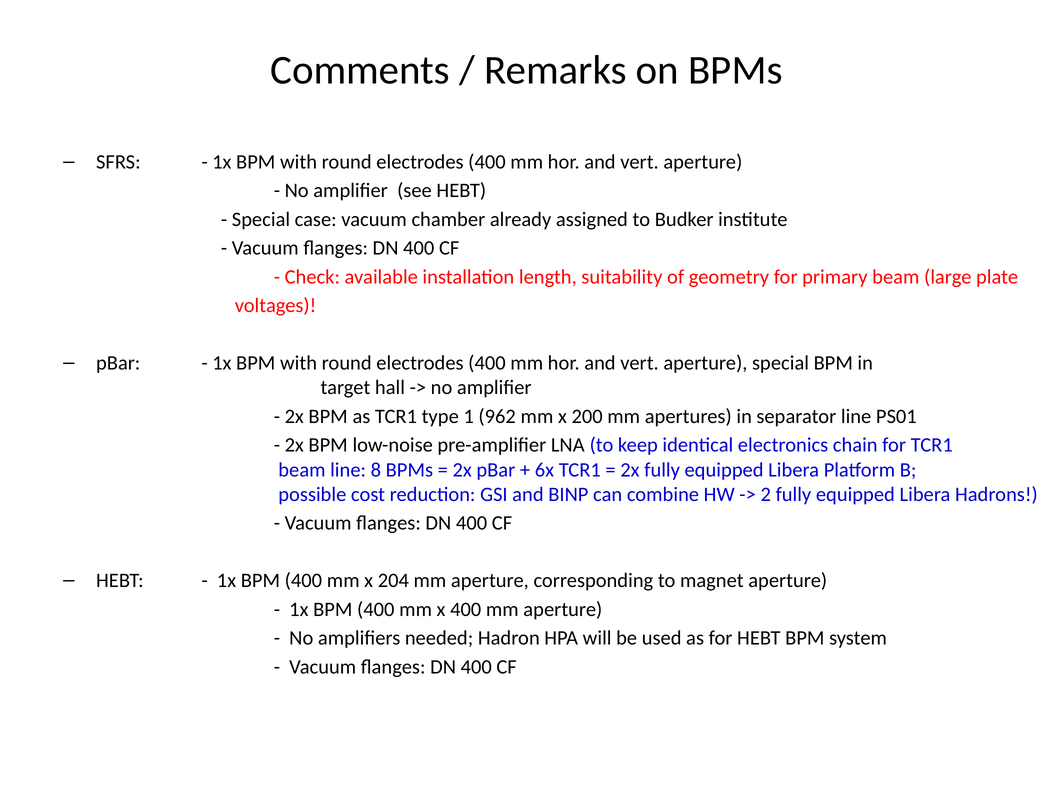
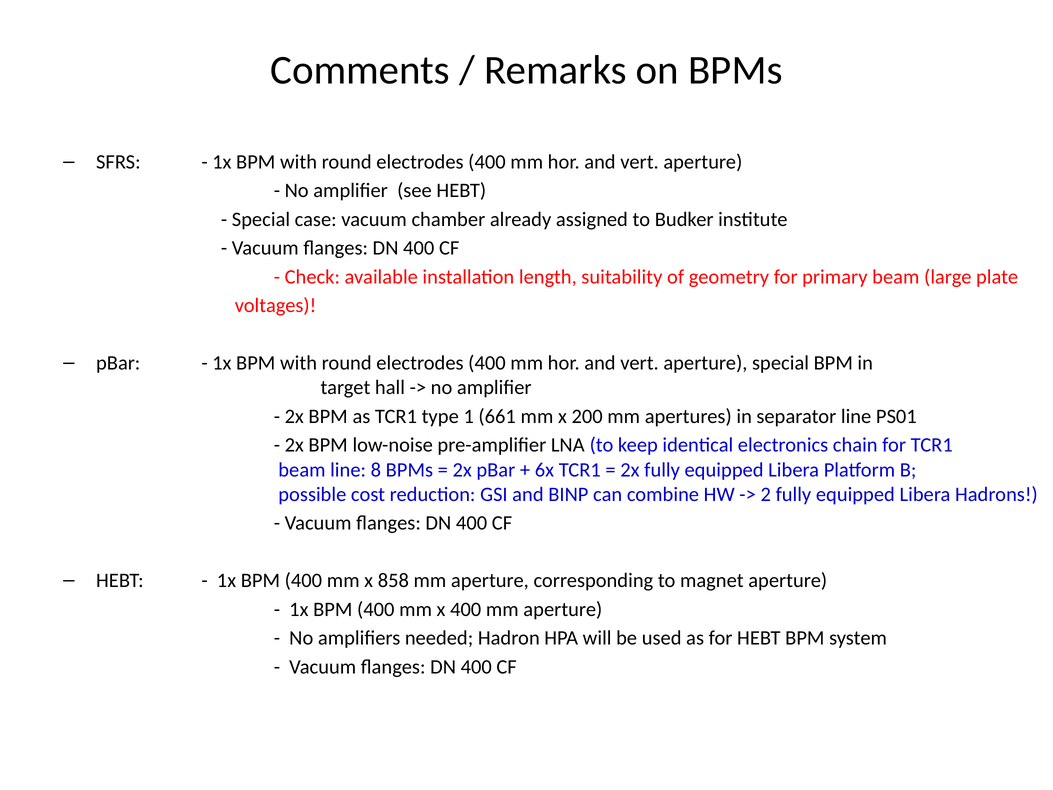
962: 962 -> 661
204: 204 -> 858
